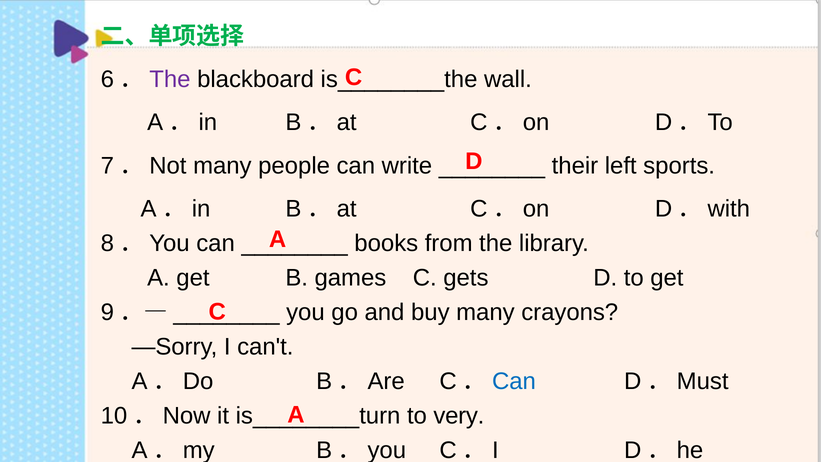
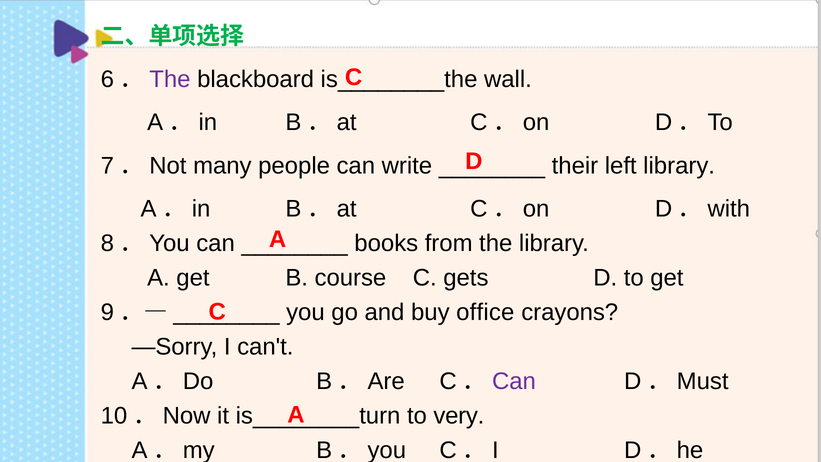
left sports: sports -> library
games: games -> course
buy many: many -> office
Can at (514, 381) colour: blue -> purple
